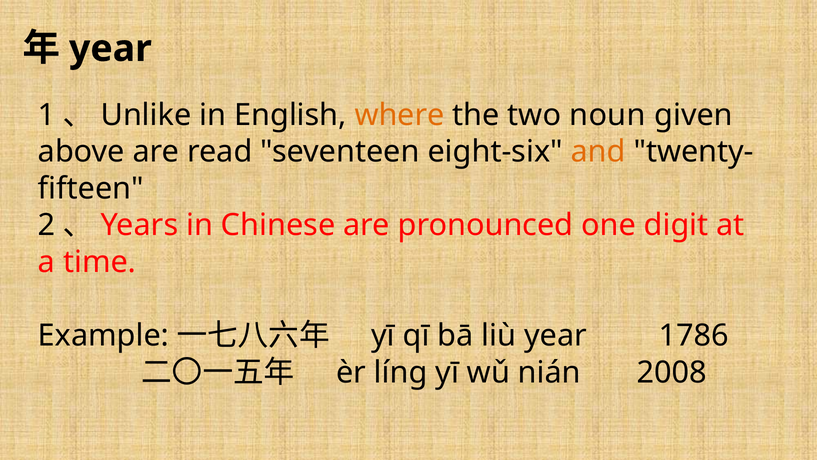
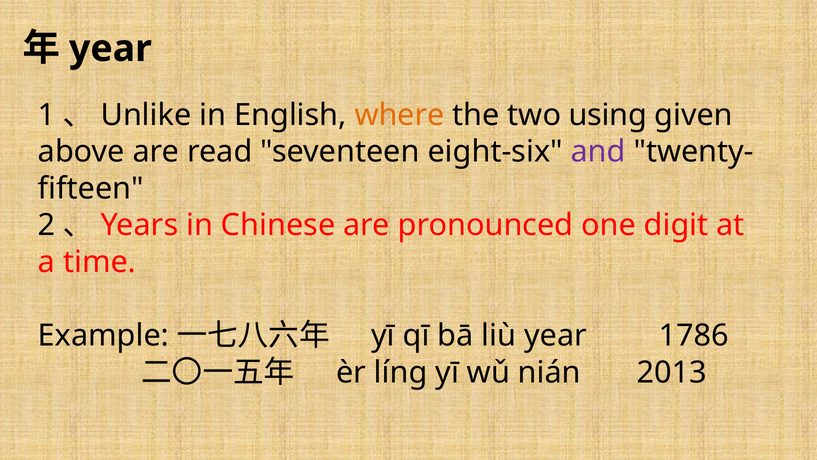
noun: noun -> using
and colour: orange -> purple
2008: 2008 -> 2013
